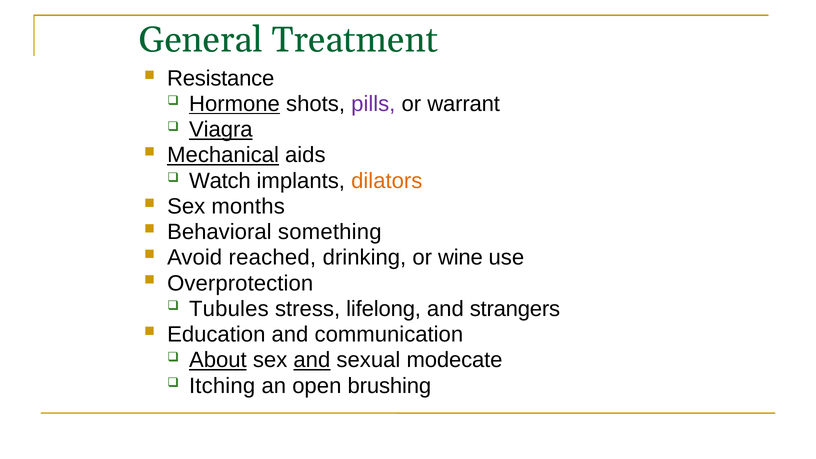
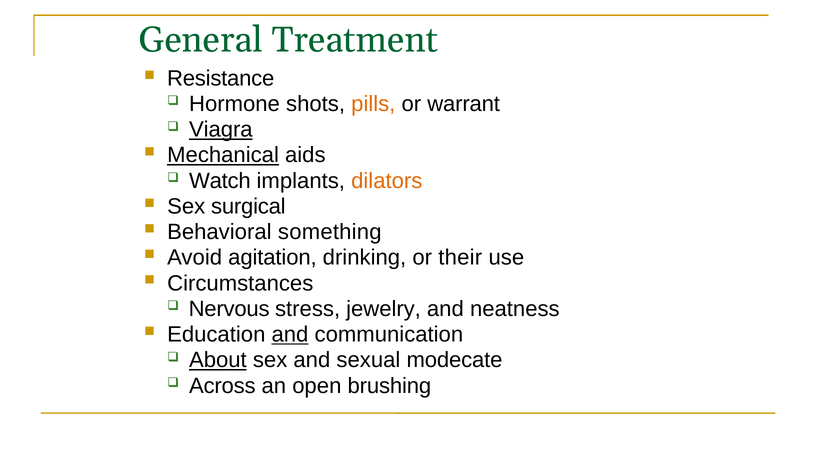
Hormone underline: present -> none
pills colour: purple -> orange
months: months -> surgical
reached: reached -> agitation
wine: wine -> their
Overprotection: Overprotection -> Circumstances
Tubules: Tubules -> Nervous
lifelong: lifelong -> jewelry
strangers: strangers -> neatness
and at (290, 334) underline: none -> present
and at (312, 360) underline: present -> none
Itching: Itching -> Across
